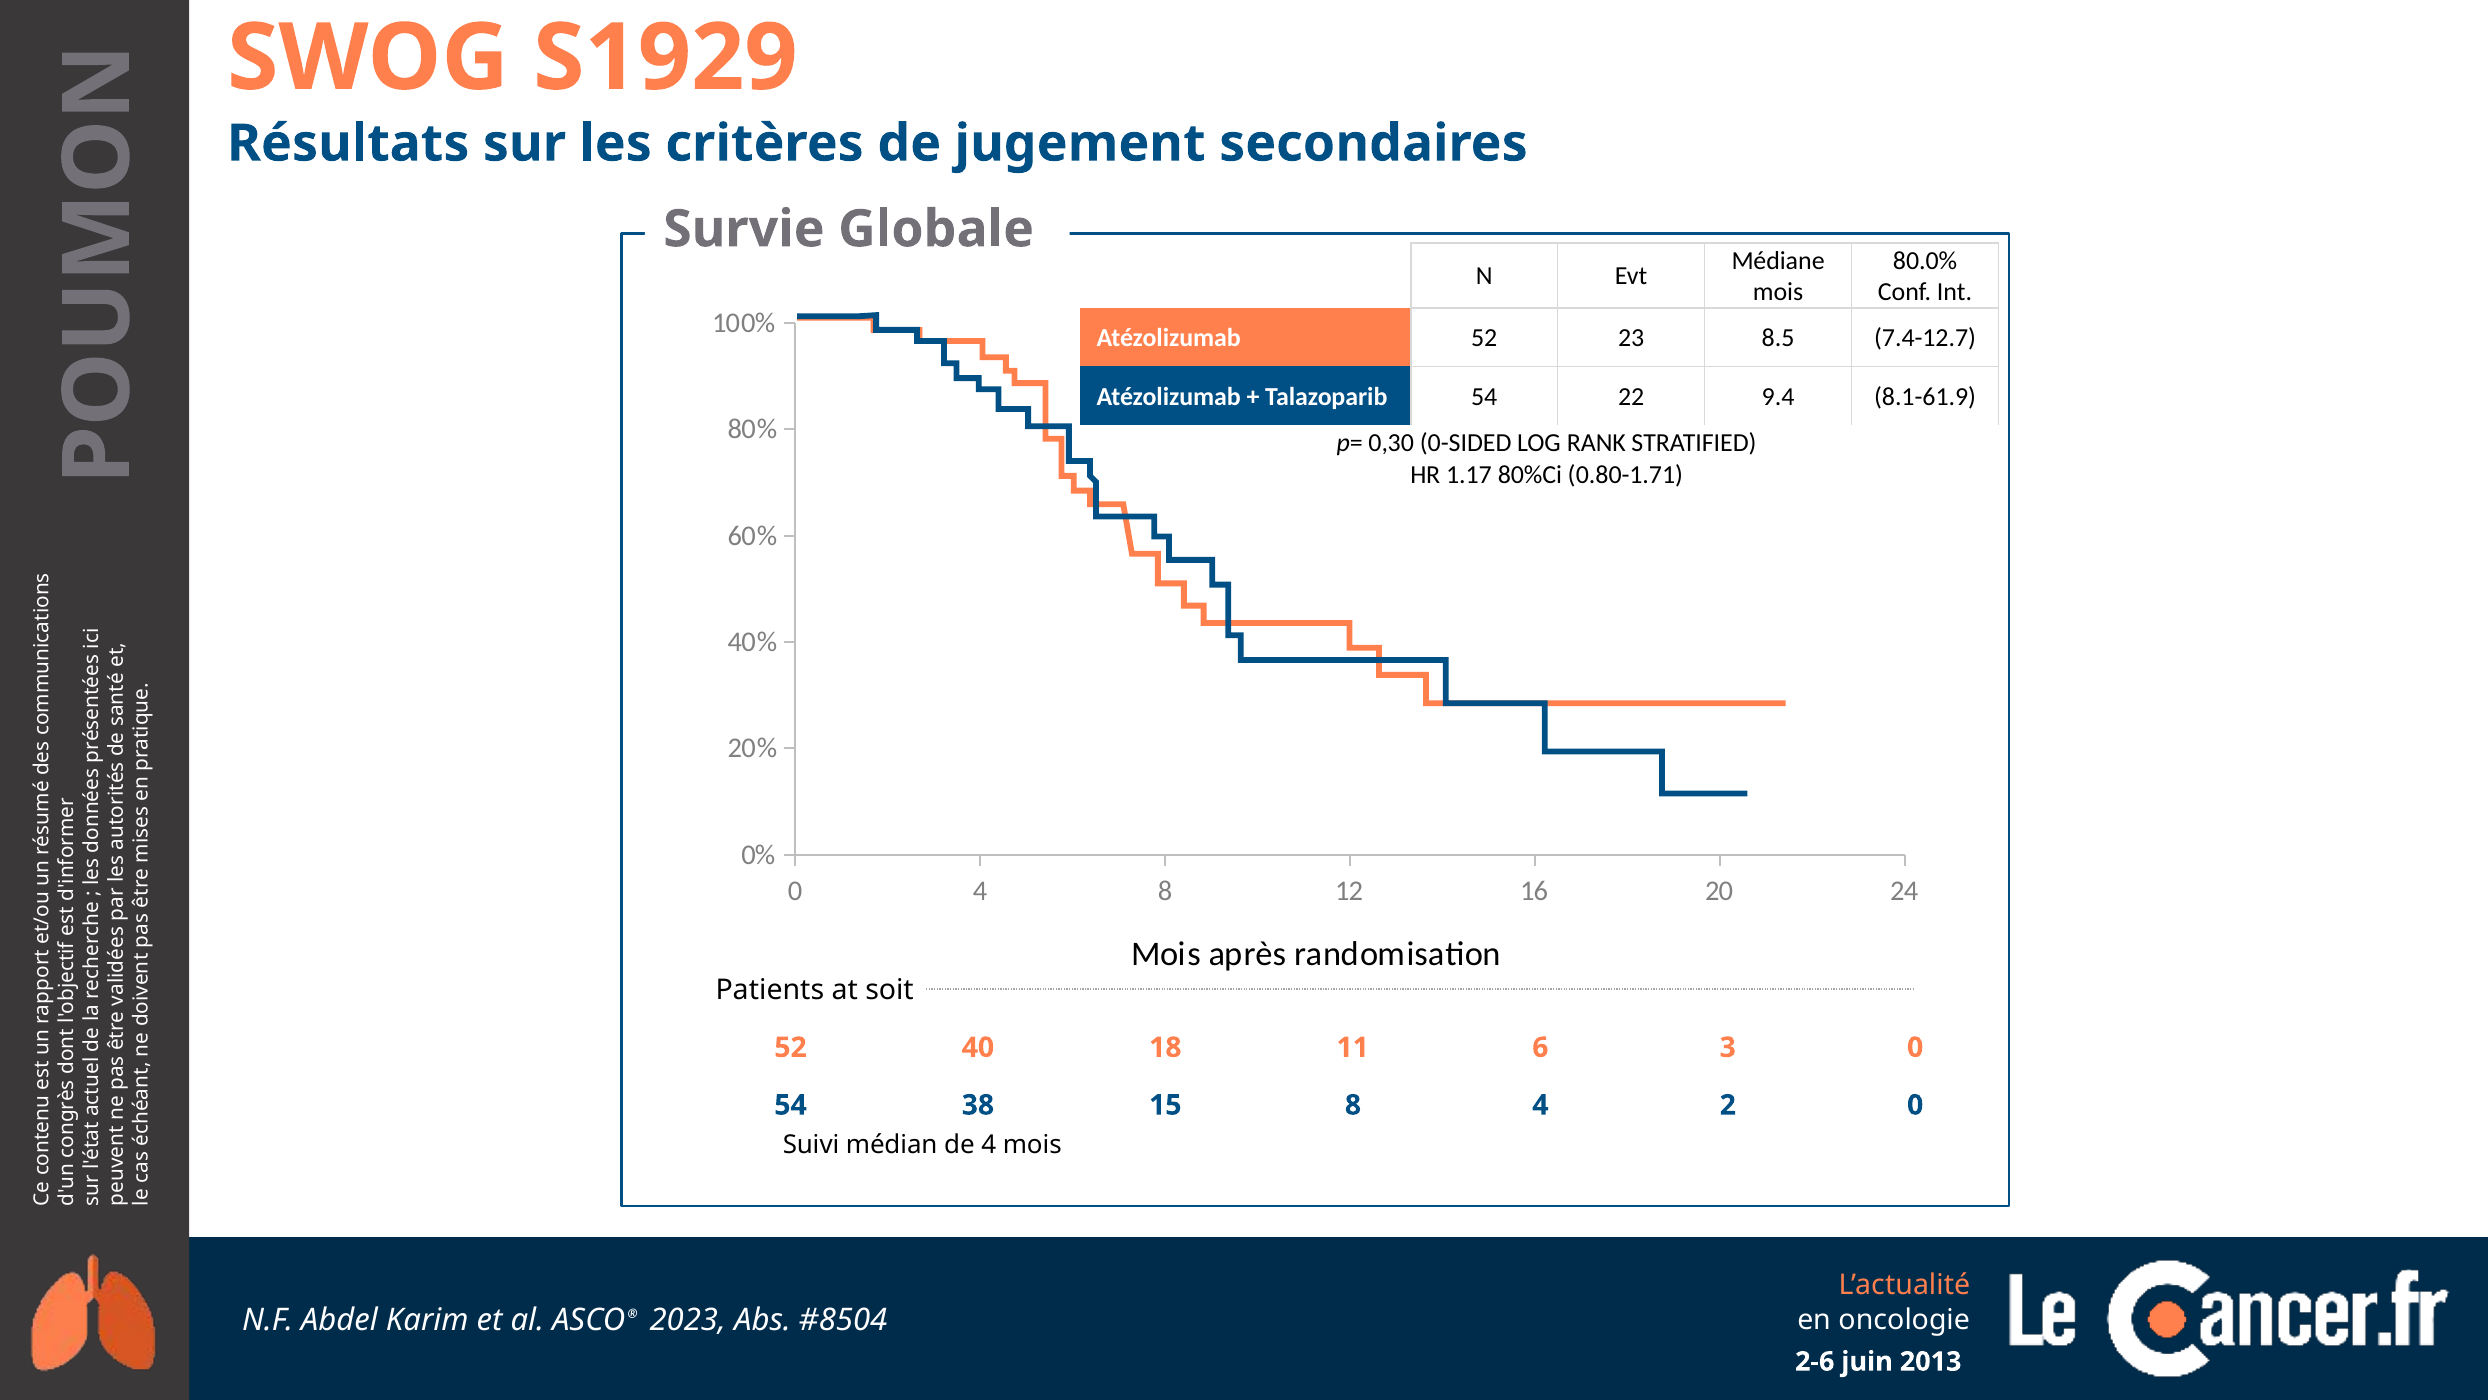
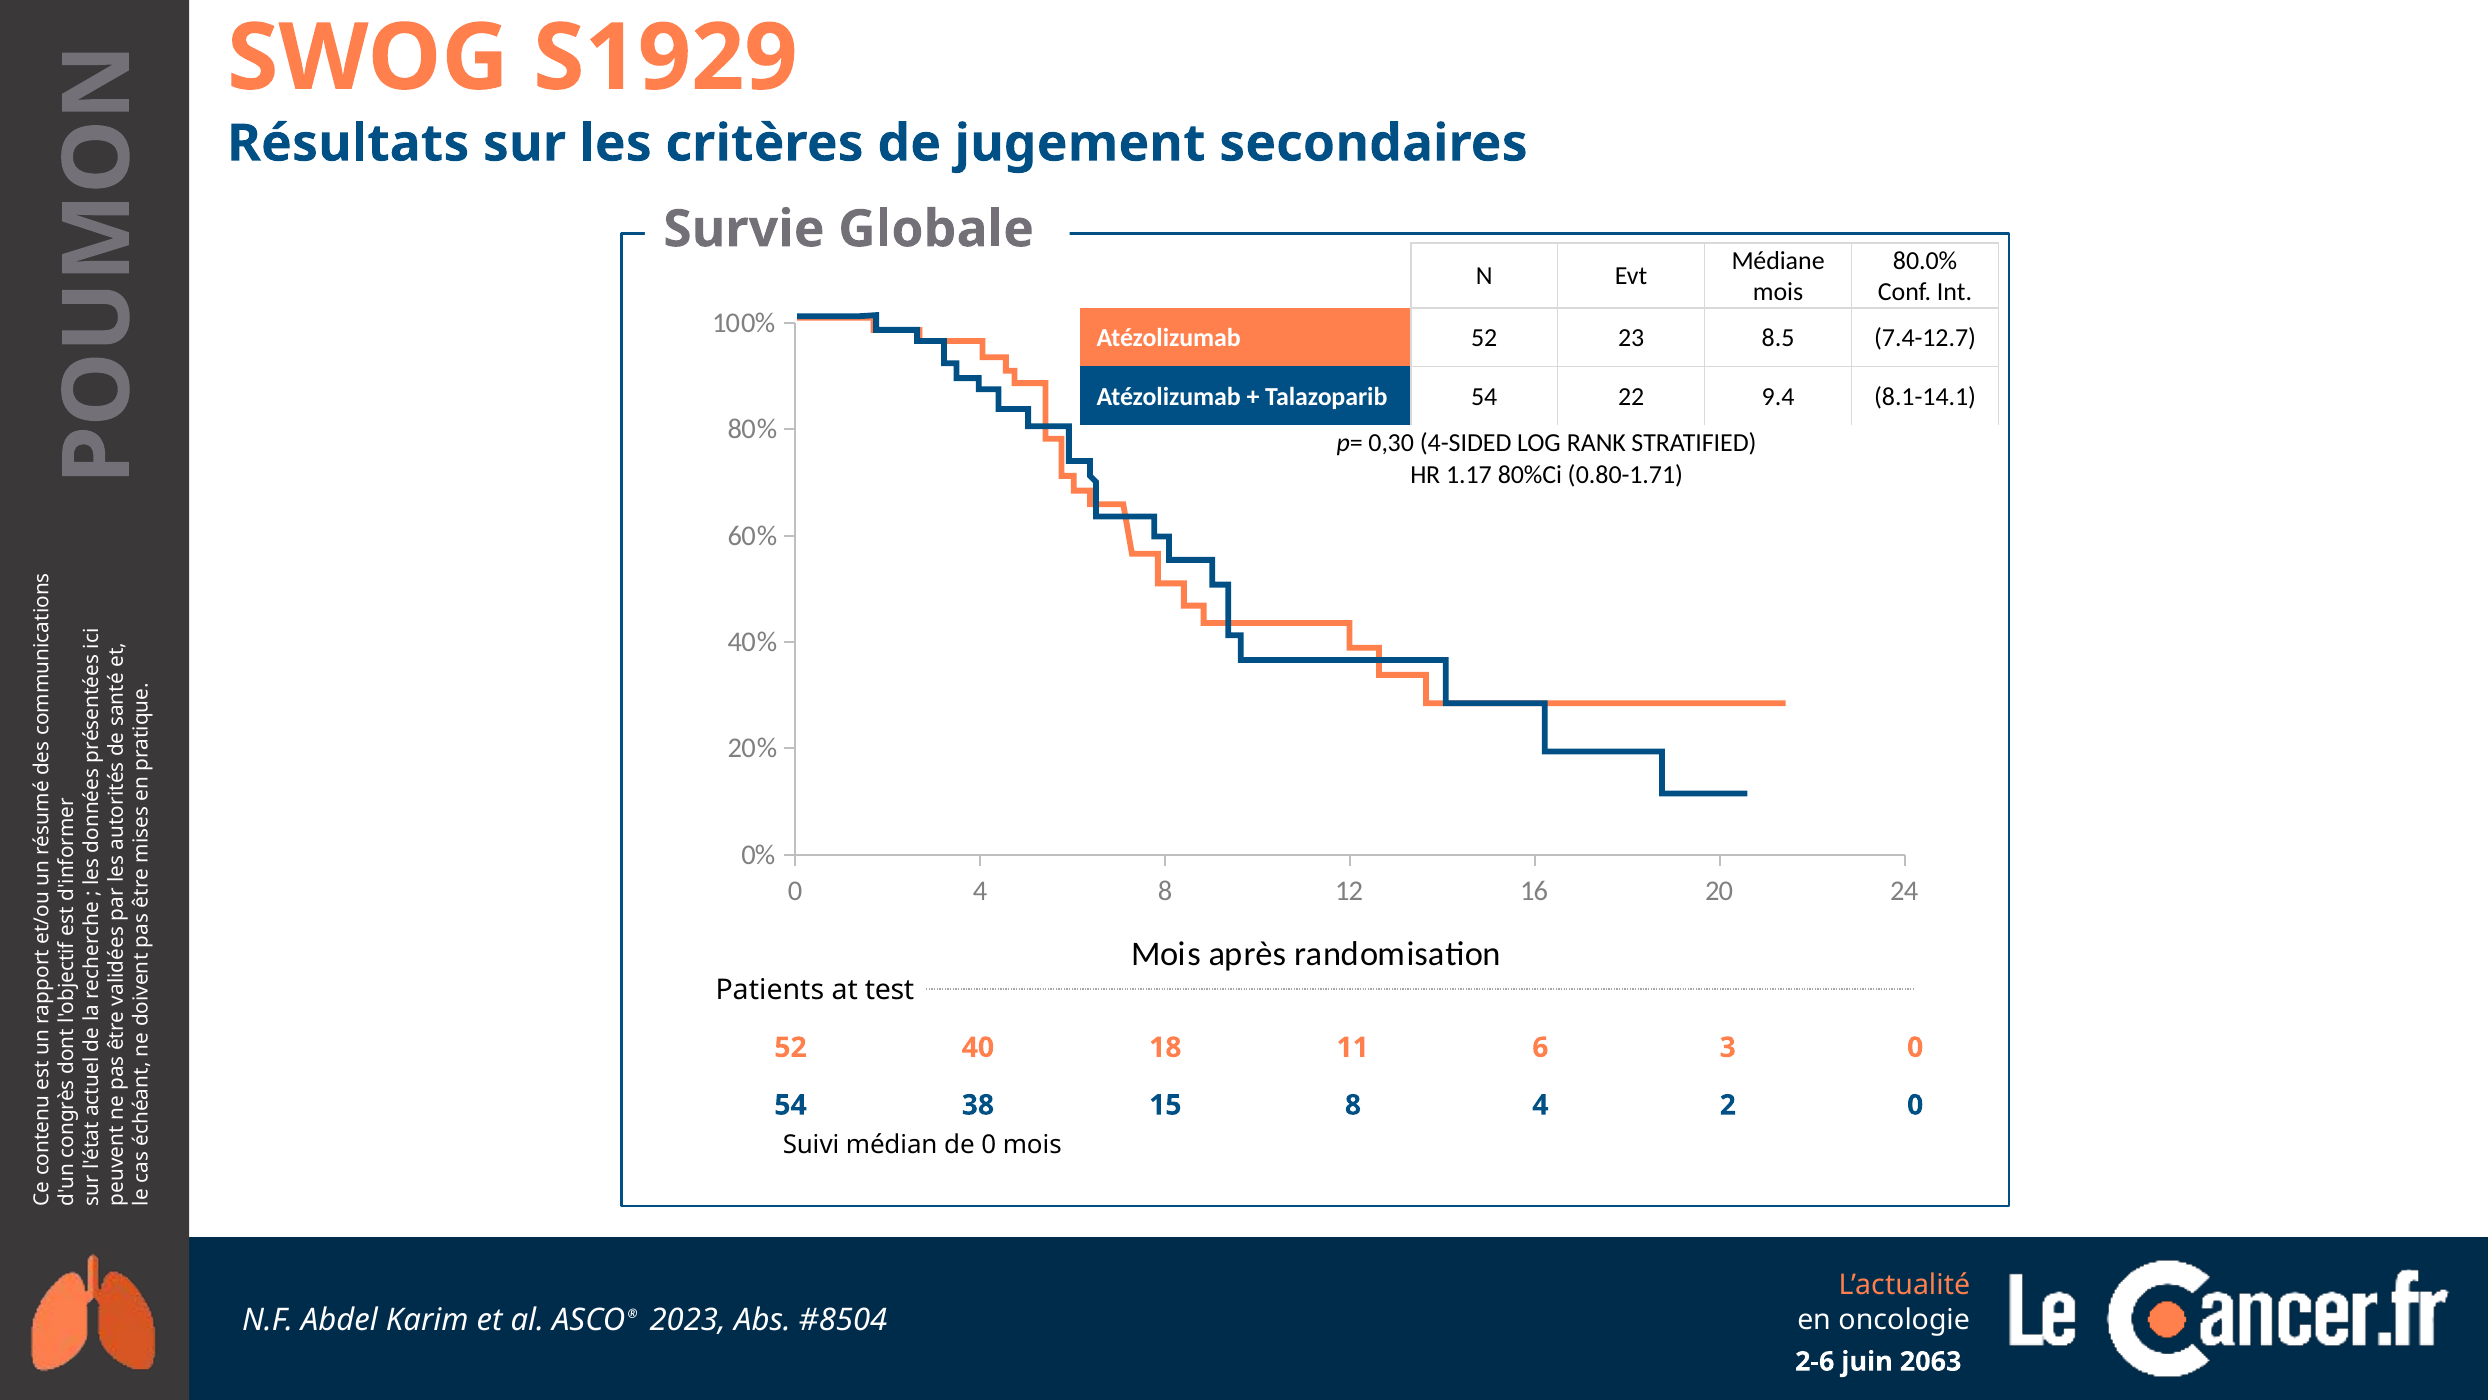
8.1-61.9: 8.1-61.9 -> 8.1-14.1
0-SIDED: 0-SIDED -> 4-SIDED
soit: soit -> test
de 4: 4 -> 0
2013: 2013 -> 2063
